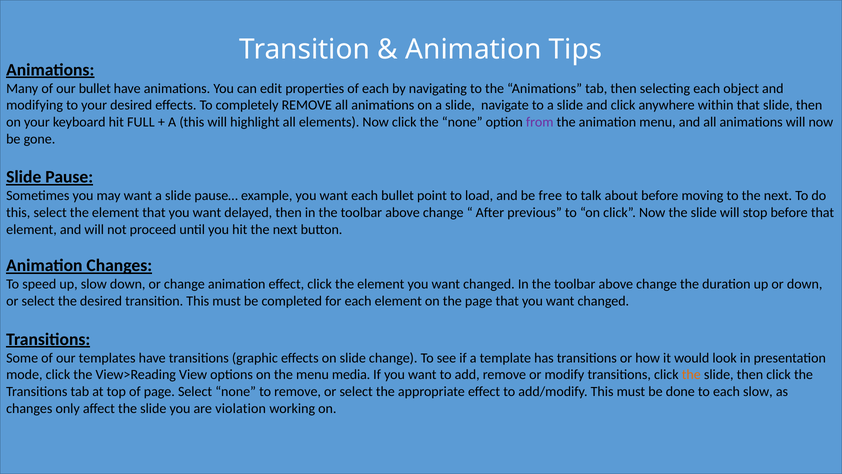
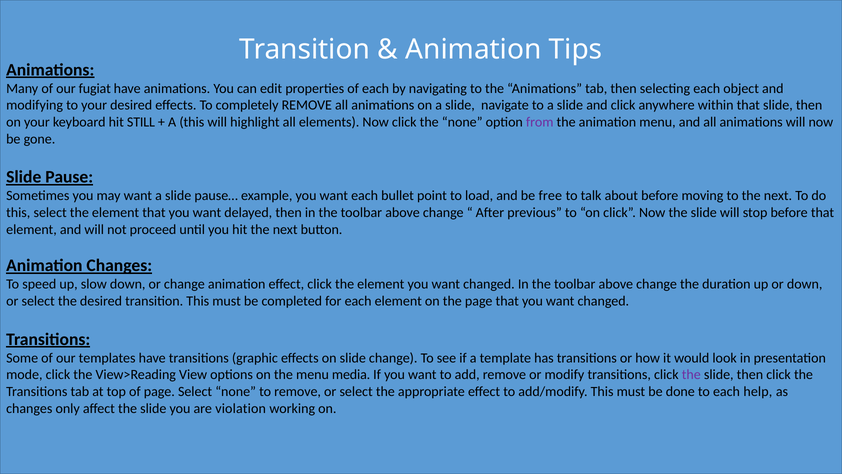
our bullet: bullet -> fugiat
FULL: FULL -> STILL
the at (691, 375) colour: orange -> purple
each slow: slow -> help
